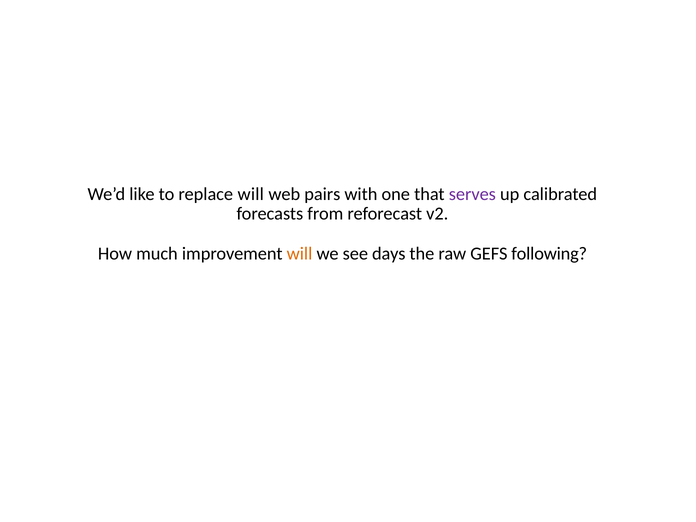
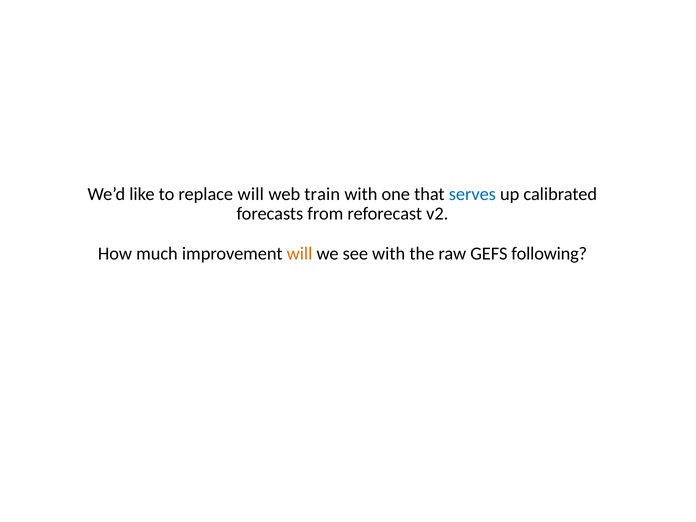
pairs: pairs -> train
serves colour: purple -> blue
see days: days -> with
